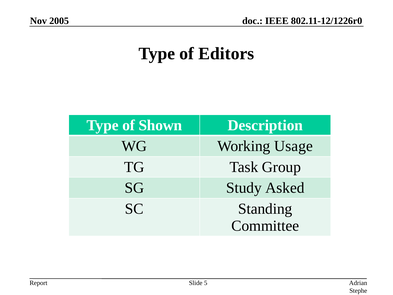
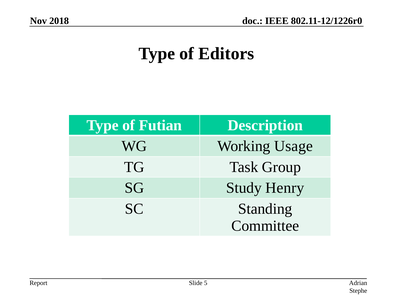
2005: 2005 -> 2018
Shown: Shown -> Futian
Asked: Asked -> Henry
